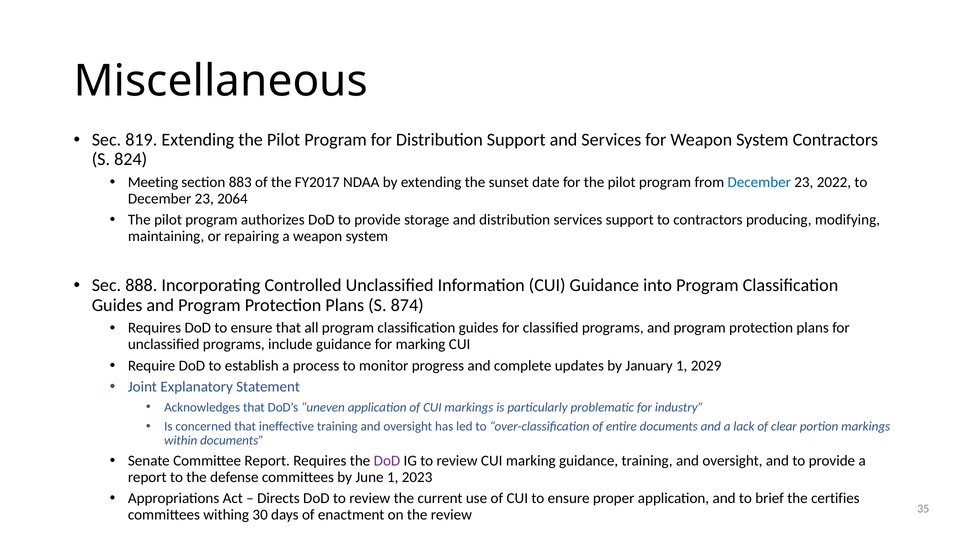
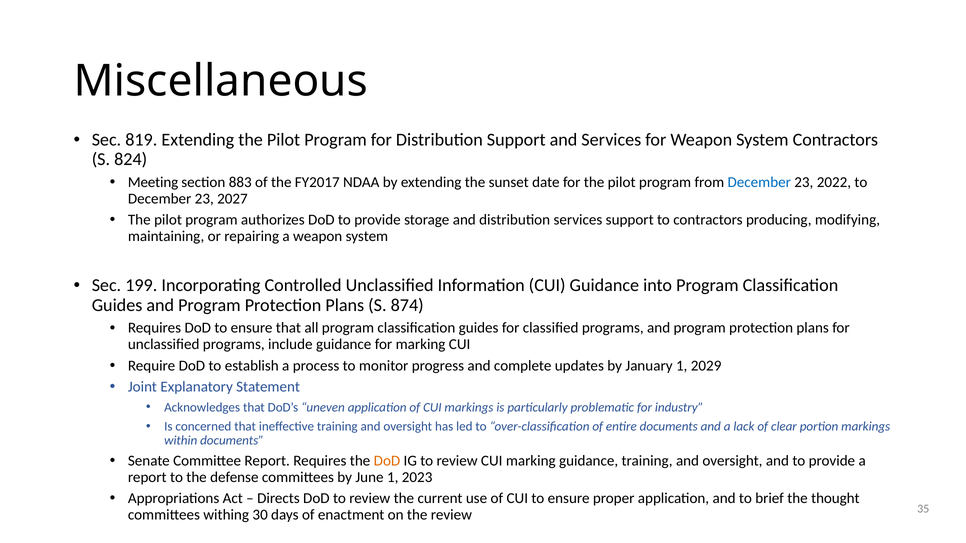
2064: 2064 -> 2027
888: 888 -> 199
DoD at (387, 461) colour: purple -> orange
certifies: certifies -> thought
